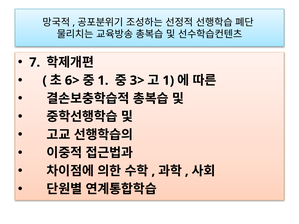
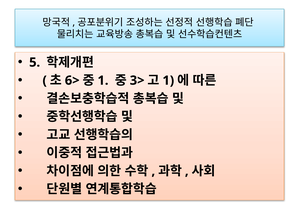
7: 7 -> 5
